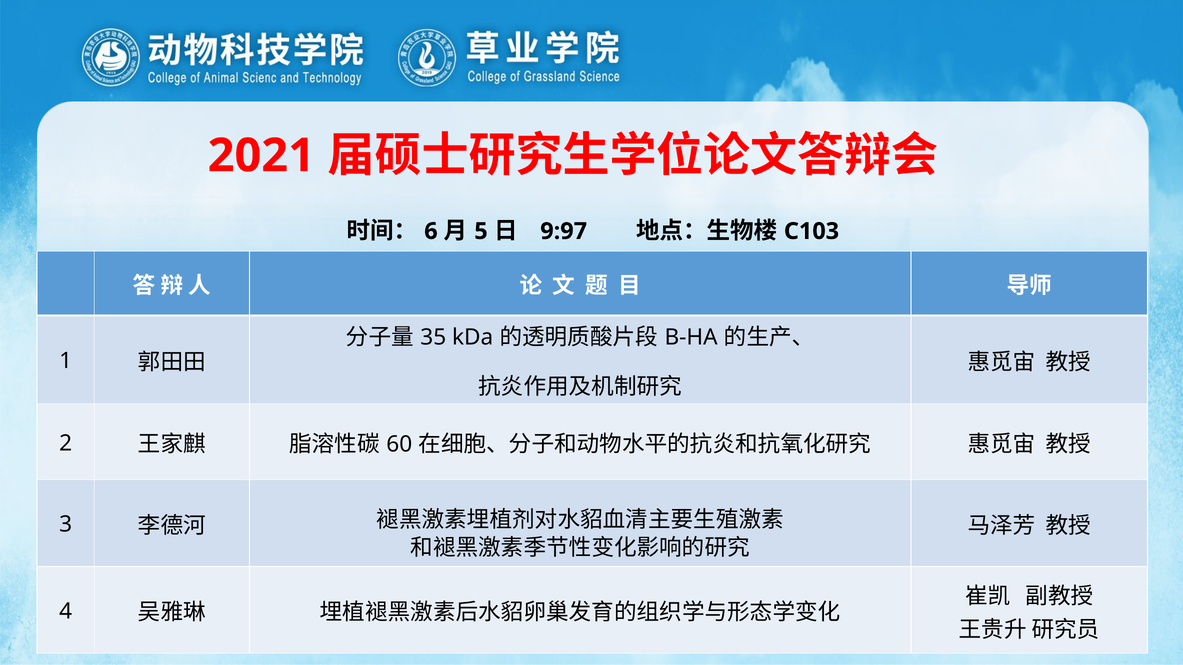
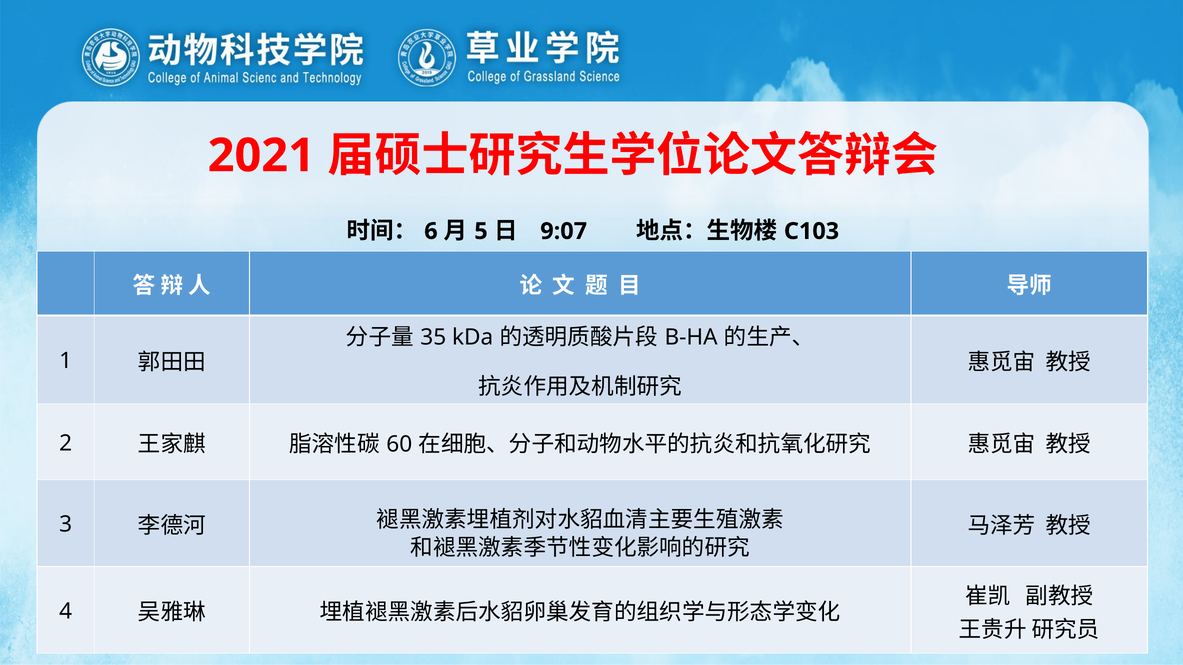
9:97: 9:97 -> 9:07
